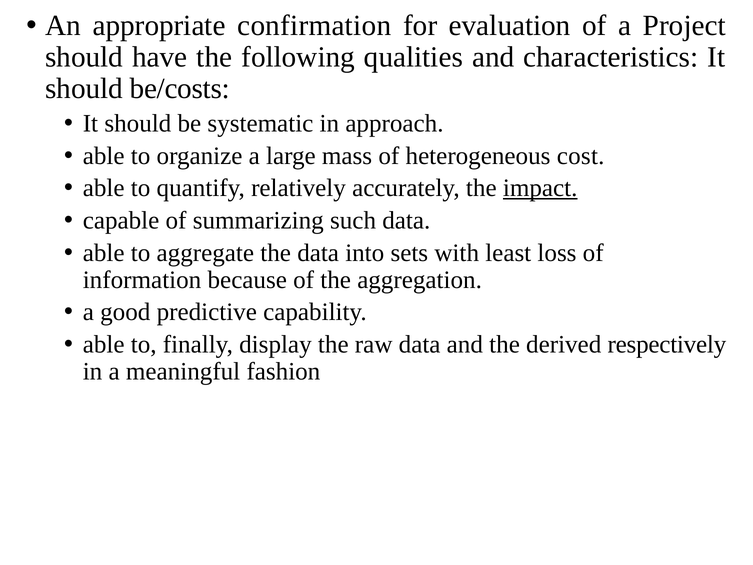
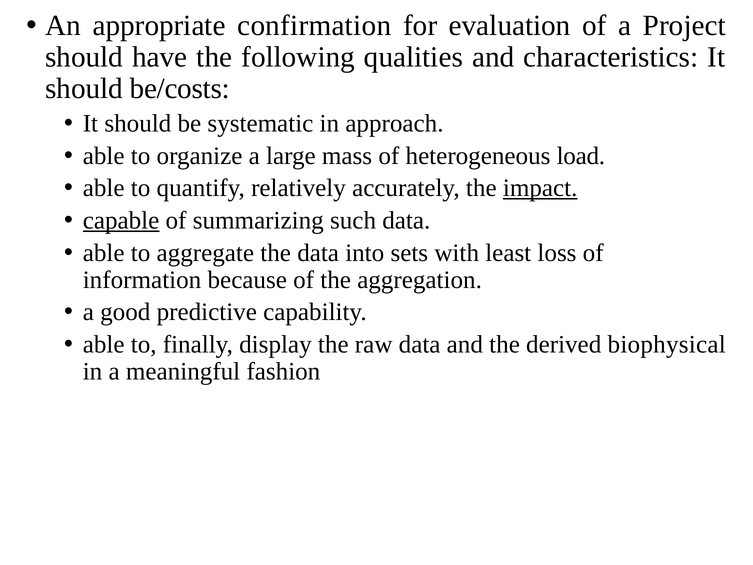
cost: cost -> load
capable underline: none -> present
respectively: respectively -> biophysical
